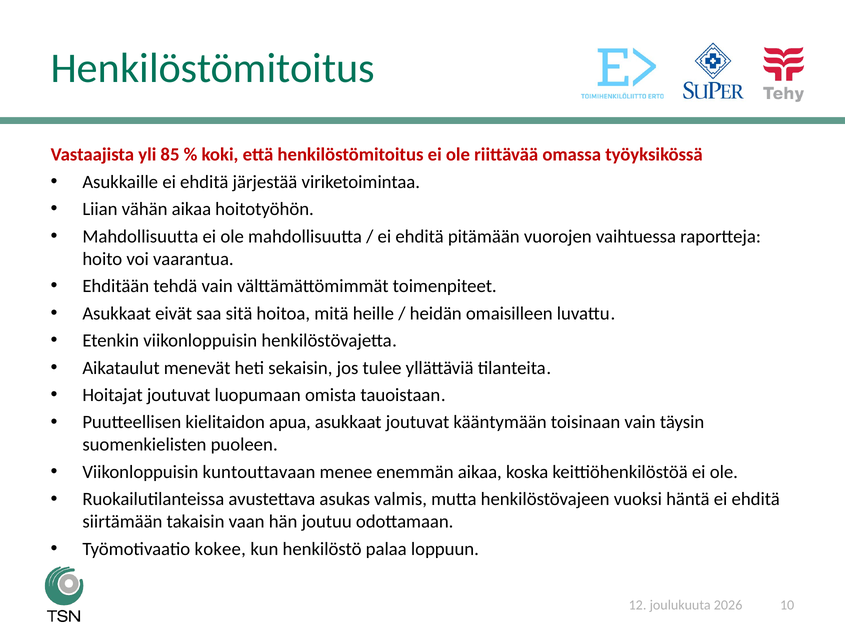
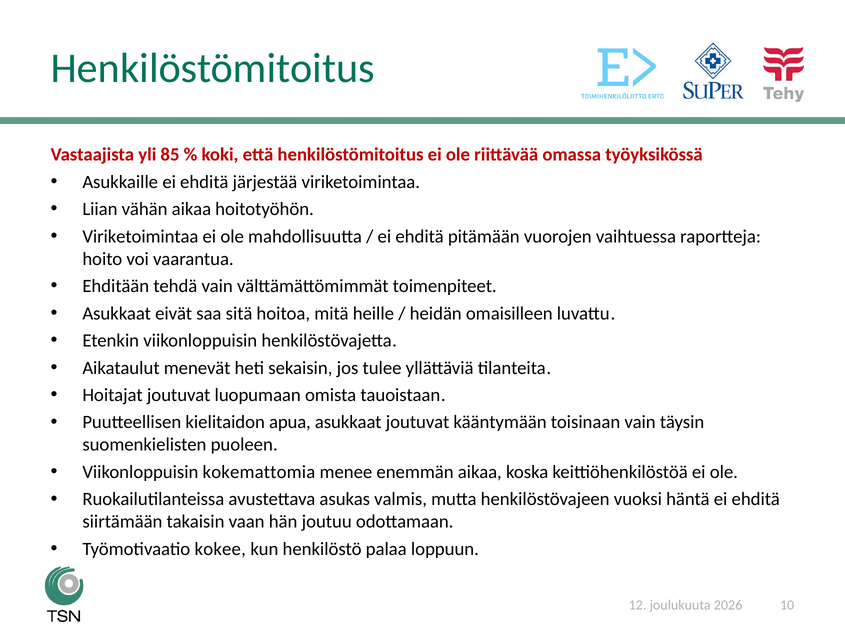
Mahdollisuutta at (140, 236): Mahdollisuutta -> Viriketoimintaa
kuntouttavaan: kuntouttavaan -> kokemattomia
